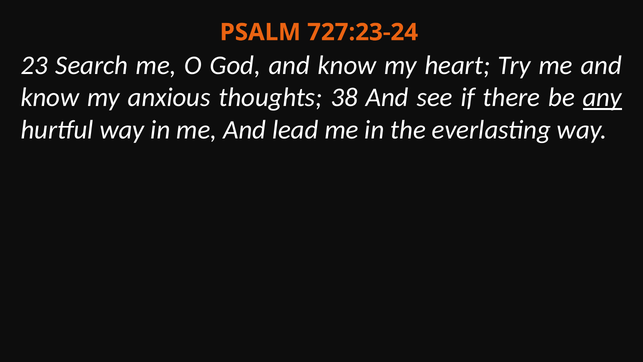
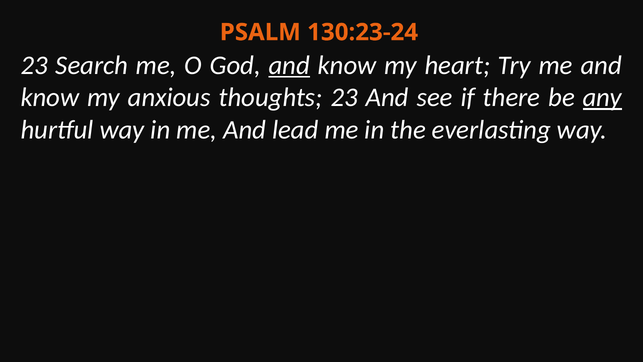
727:23-24: 727:23-24 -> 130:23-24
and at (289, 65) underline: none -> present
thoughts 38: 38 -> 23
